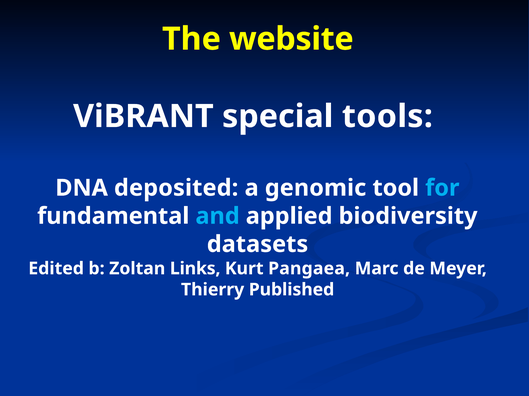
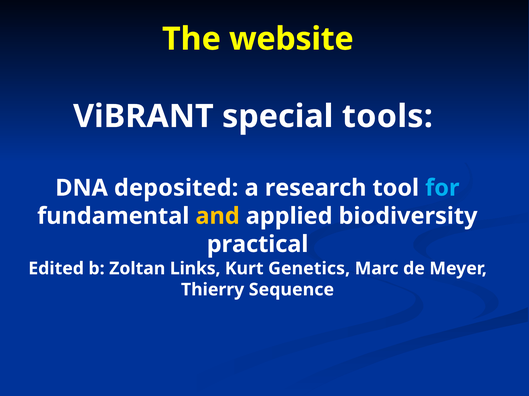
genomic: genomic -> research
and colour: light blue -> yellow
datasets: datasets -> practical
Pangaea: Pangaea -> Genetics
Published: Published -> Sequence
